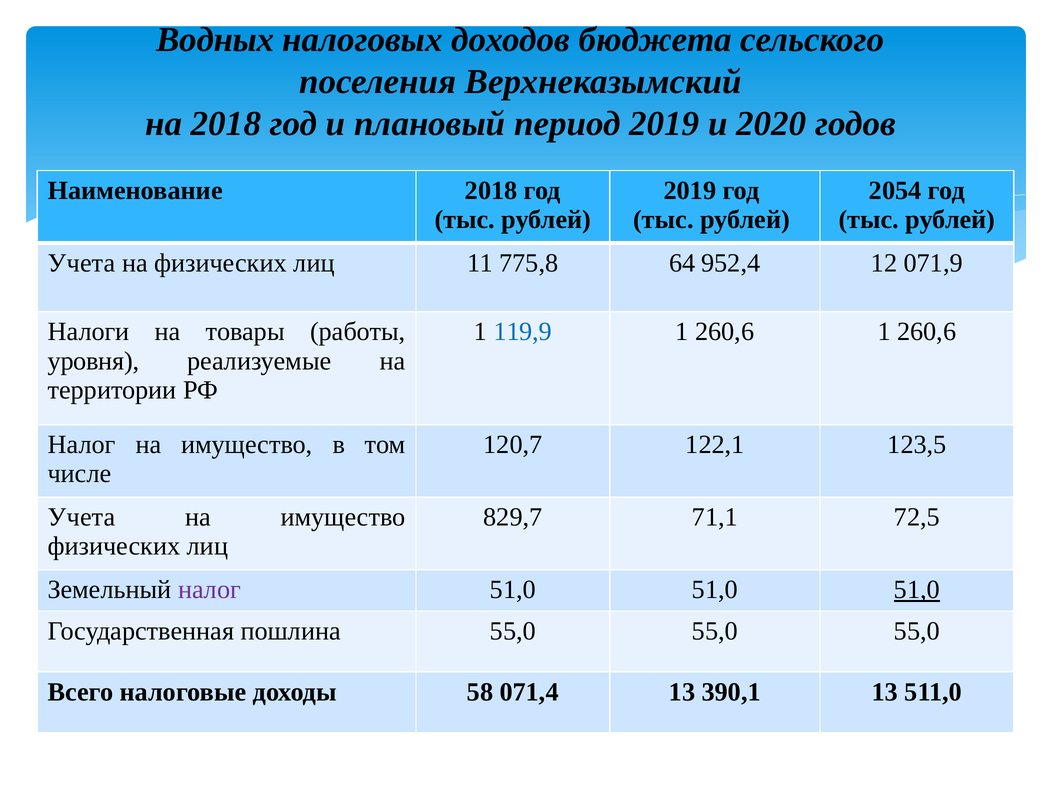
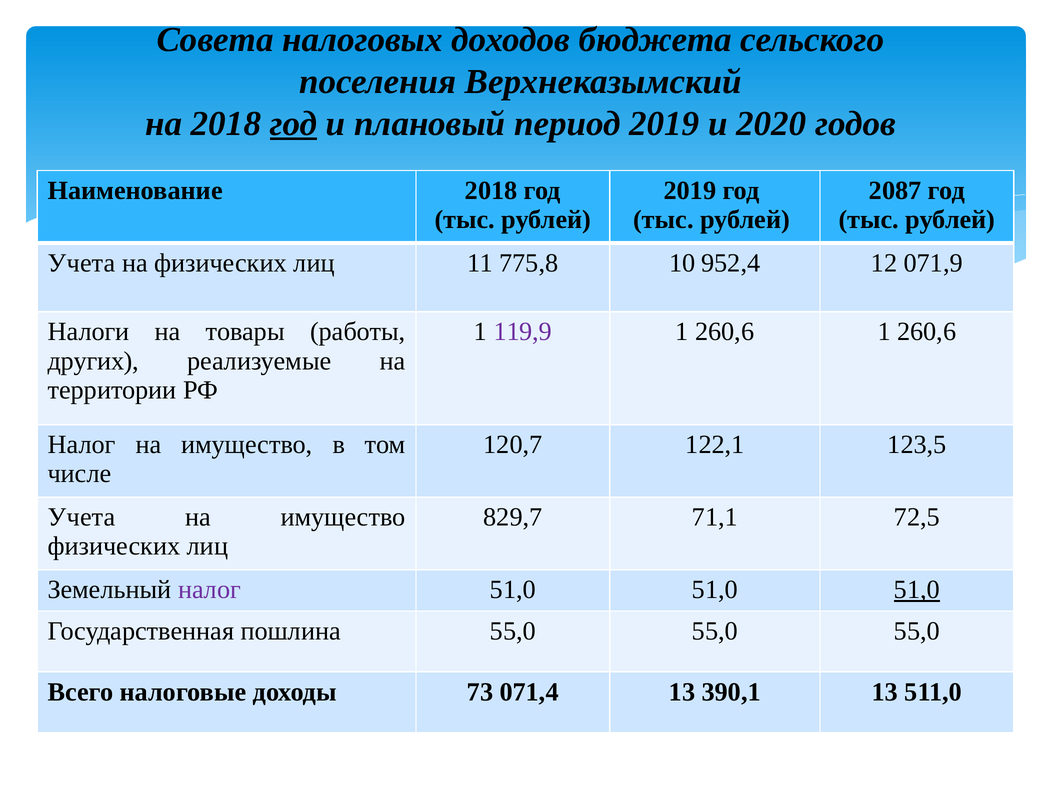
Водных: Водных -> Совета
год at (294, 124) underline: none -> present
2054: 2054 -> 2087
64: 64 -> 10
119,9 colour: blue -> purple
уровня: уровня -> других
58: 58 -> 73
